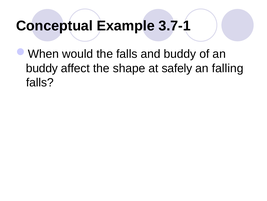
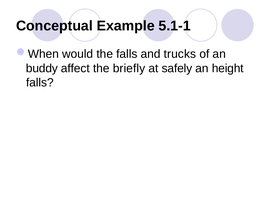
3.7-1: 3.7-1 -> 5.1-1
and buddy: buddy -> trucks
shape: shape -> briefly
falling: falling -> height
